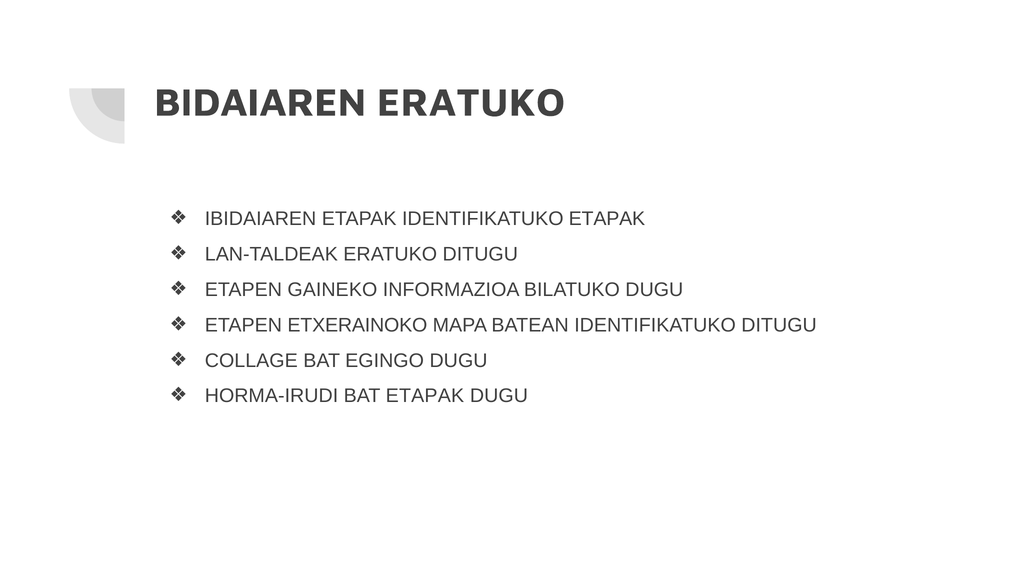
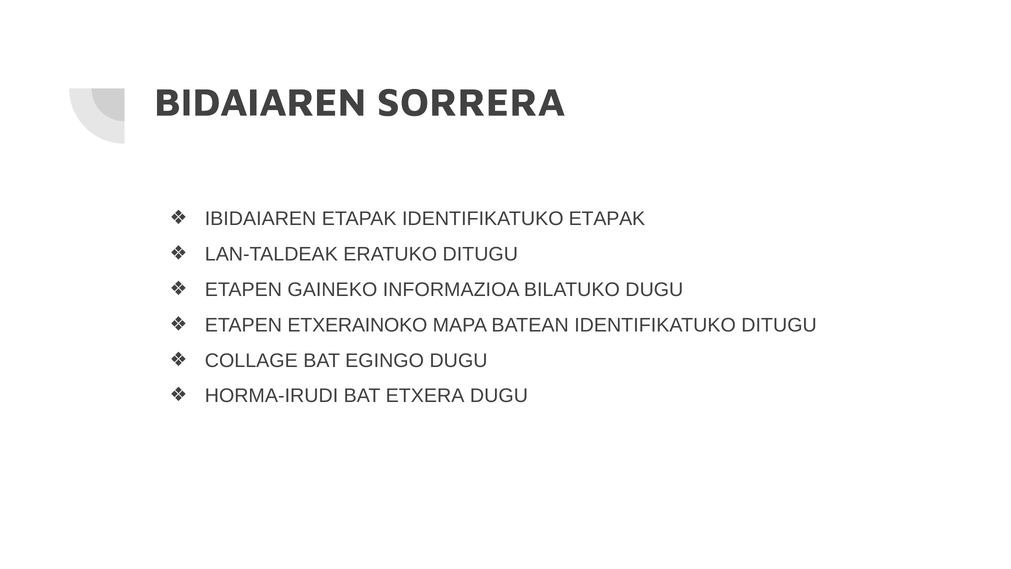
BIDAIAREN ERATUKO: ERATUKO -> SORRERA
BAT ETAPAK: ETAPAK -> ETXERA
